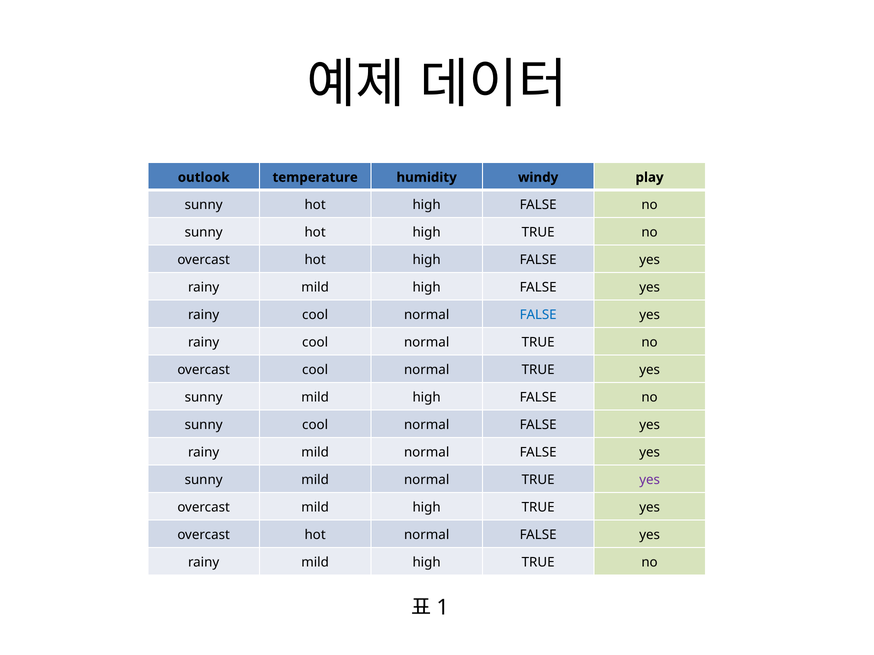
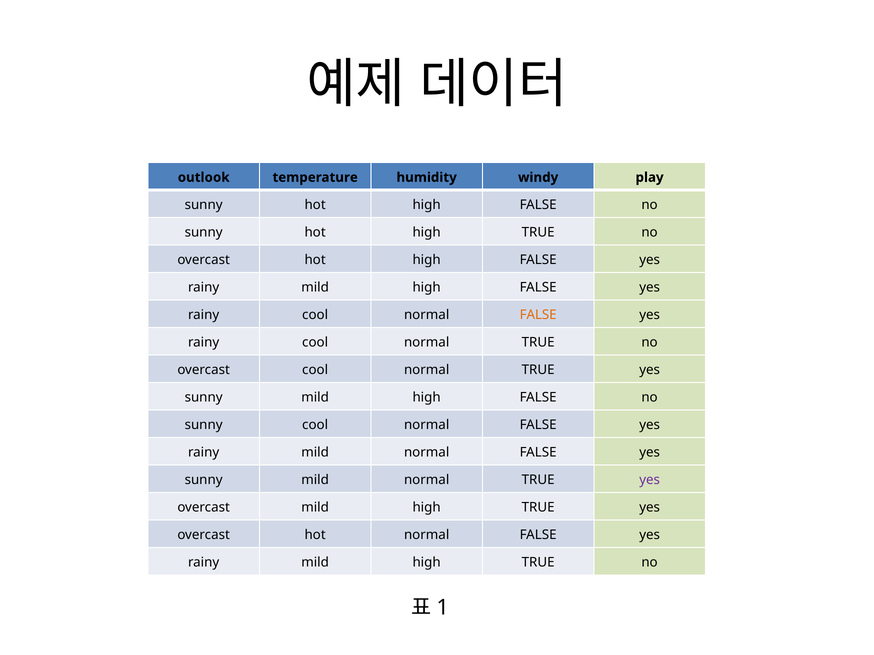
FALSE at (538, 315) colour: blue -> orange
